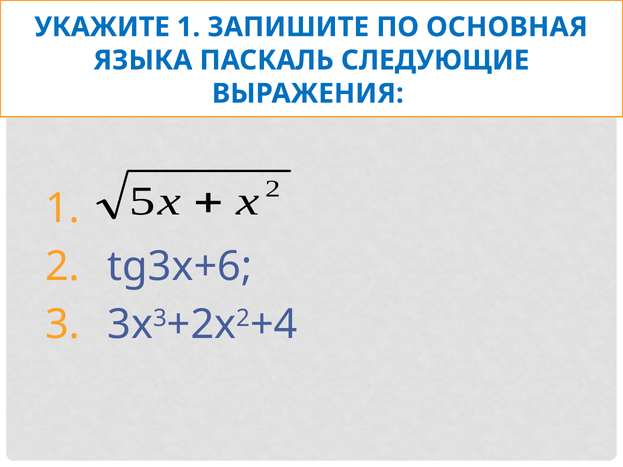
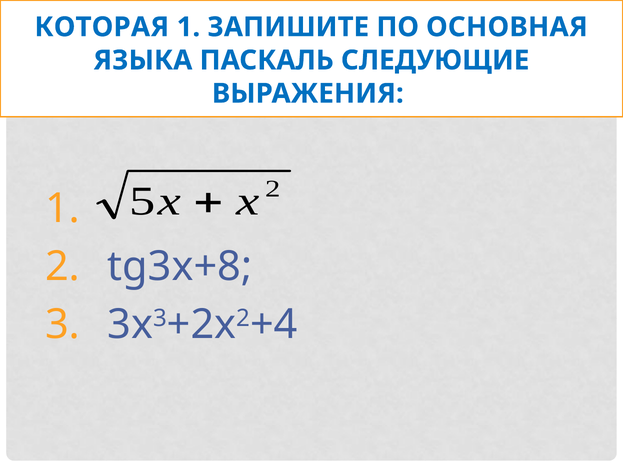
УКАЖИТЕ: УКАЖИТЕ -> КОТОРАЯ
tg3x+6: tg3x+6 -> tg3x+8
